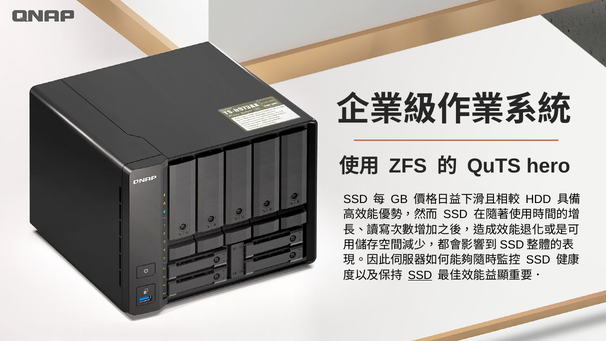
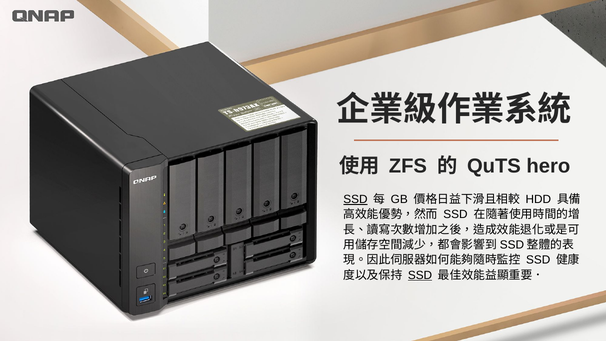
SSD at (355, 199) underline: none -> present
